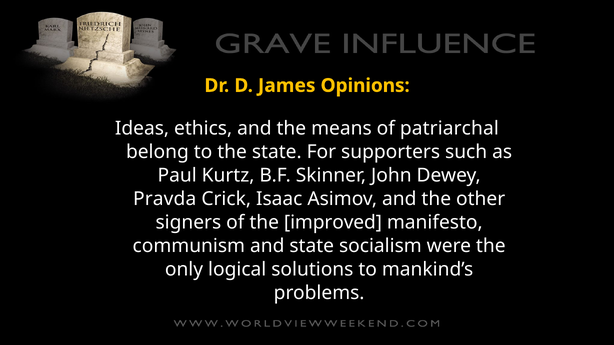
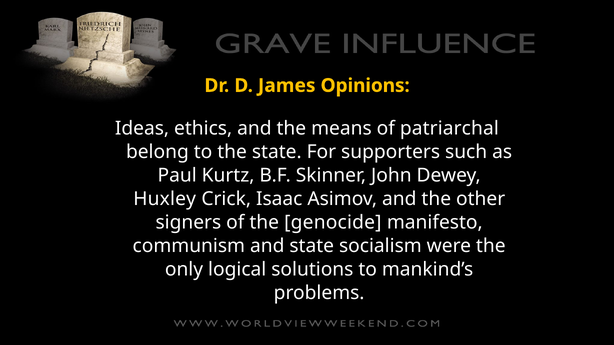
Pravda: Pravda -> Huxley
improved: improved -> genocide
